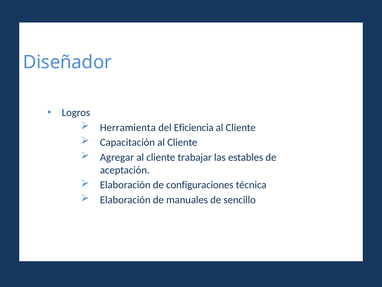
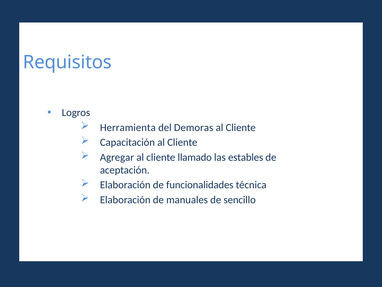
Diseñador: Diseñador -> Requisitos
Eficiencia: Eficiencia -> Demoras
trabajar: trabajar -> llamado
configuraciones: configuraciones -> funcionalidades
